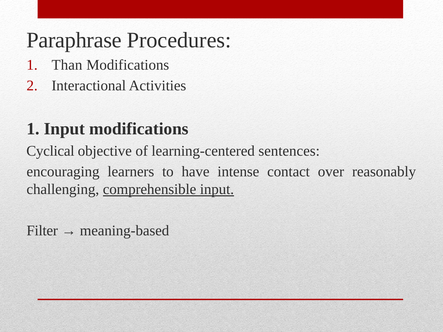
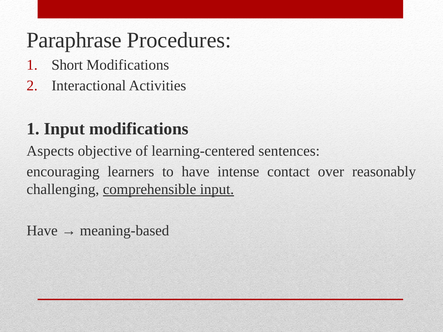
Than: Than -> Short
Cyclical: Cyclical -> Aspects
Filter at (42, 231): Filter -> Have
